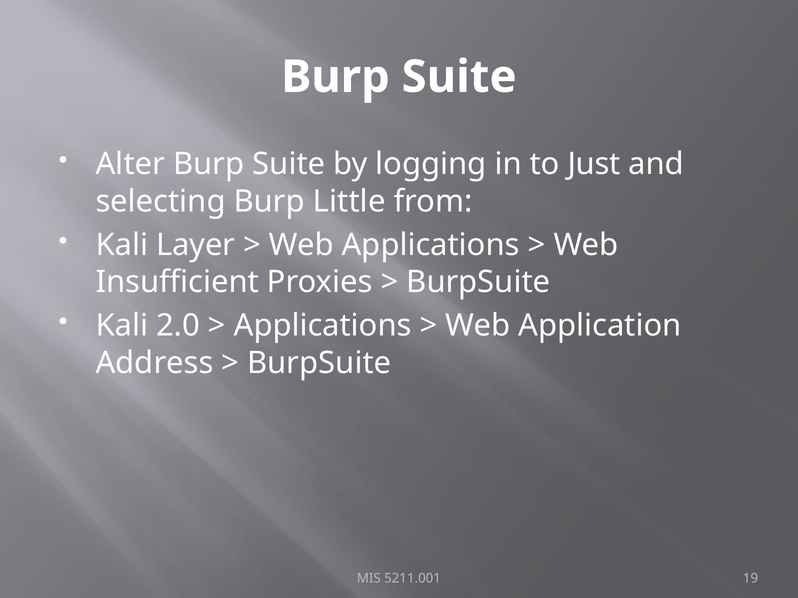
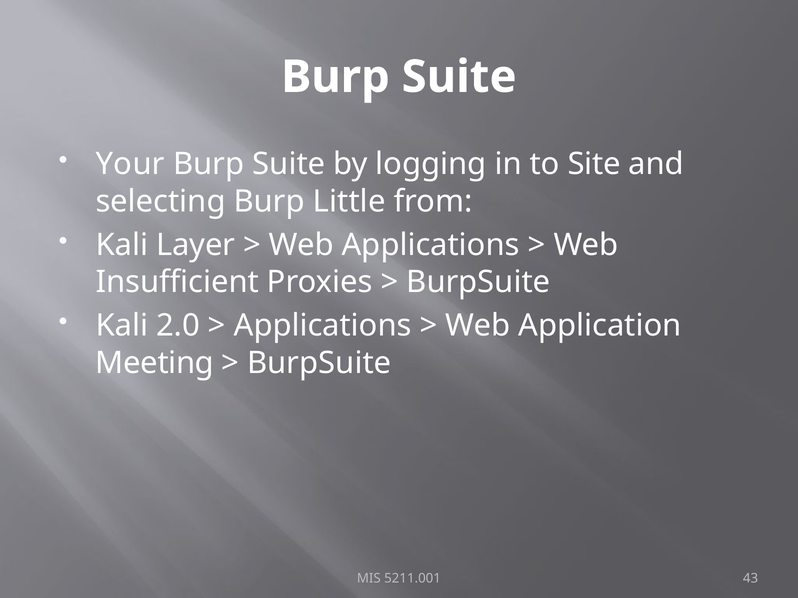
Alter: Alter -> Your
Just: Just -> Site
Address: Address -> Meeting
19: 19 -> 43
